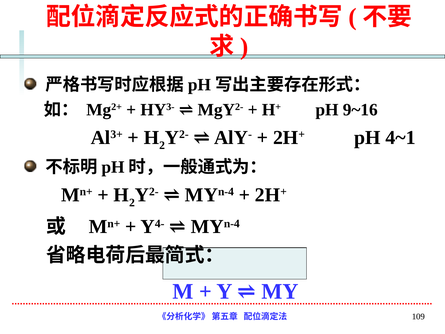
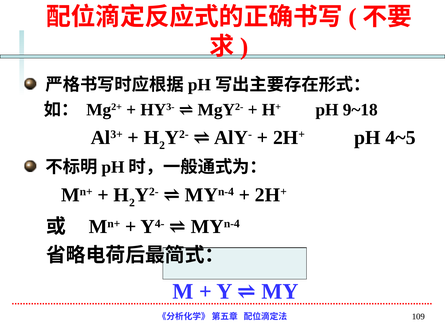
9~16: 9~16 -> 9~18
4~1: 4~1 -> 4~5
